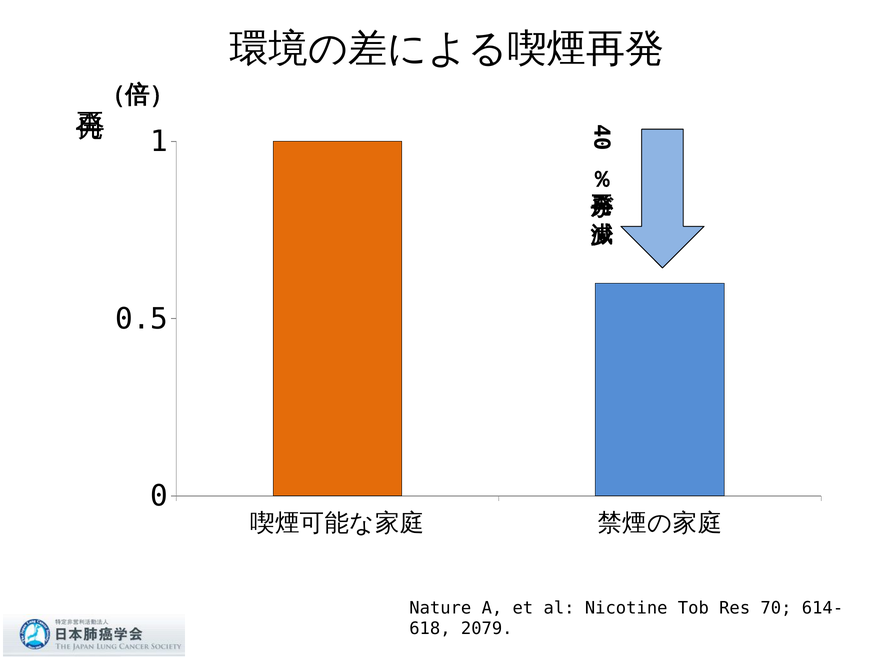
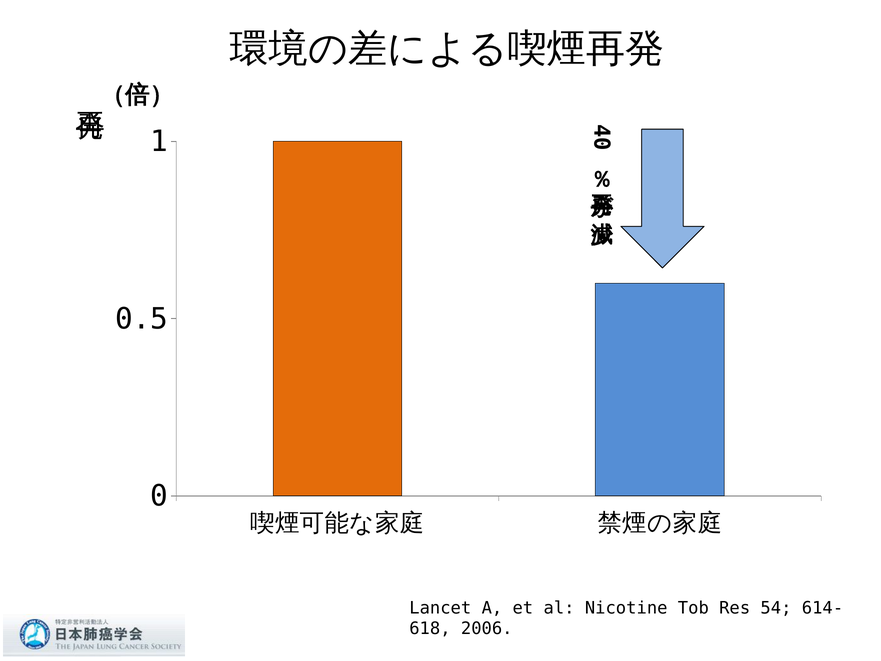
Nature: Nature -> Lancet
70: 70 -> 54
2079: 2079 -> 2006
